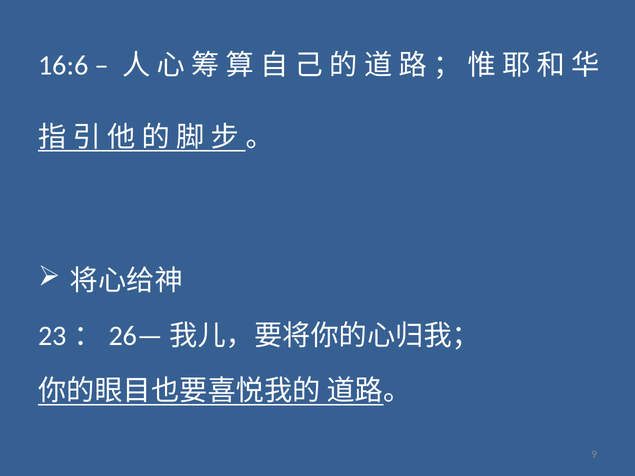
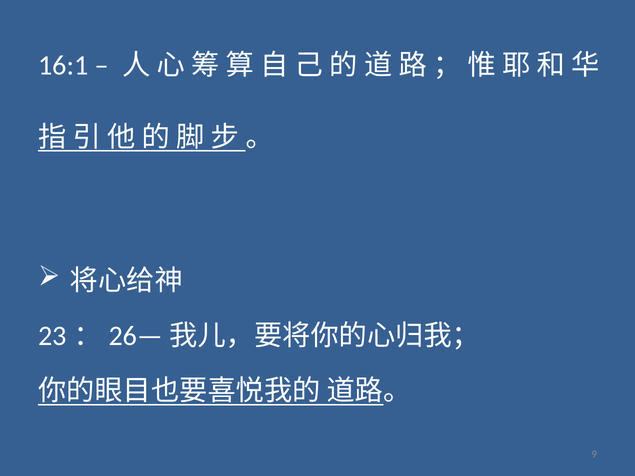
16:6: 16:6 -> 16:1
